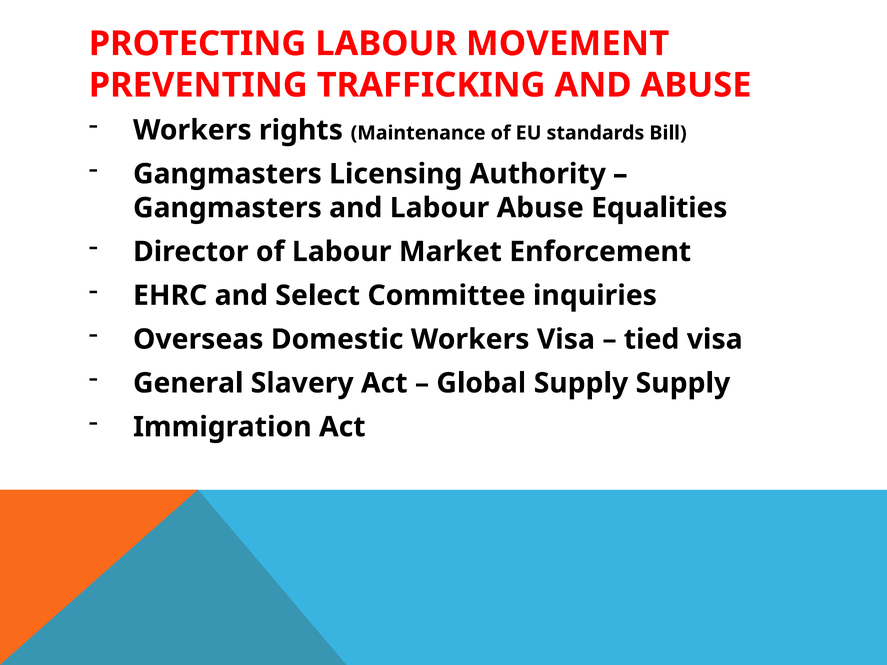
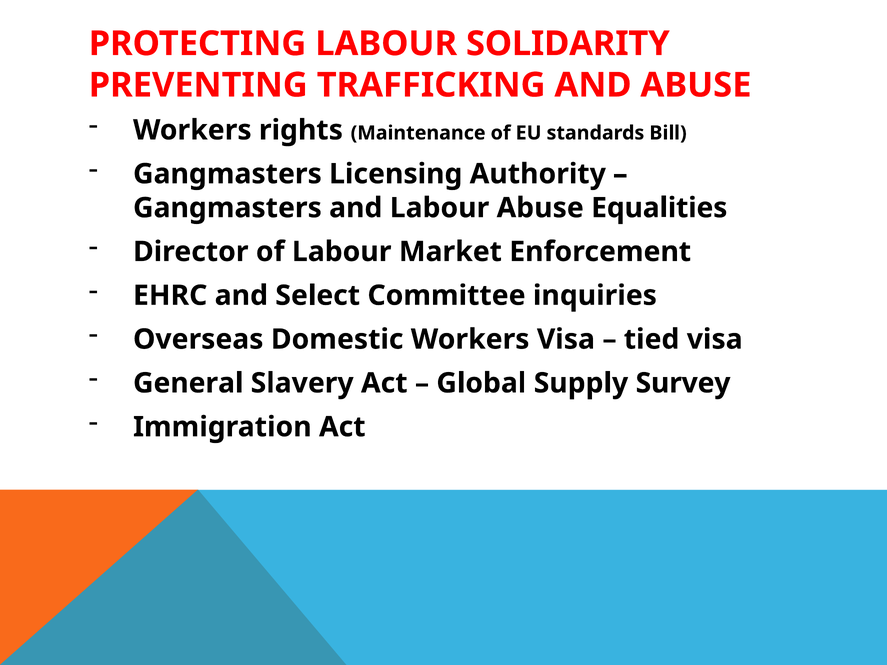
MOVEMENT: MOVEMENT -> SOLIDARITY
Supply Supply: Supply -> Survey
